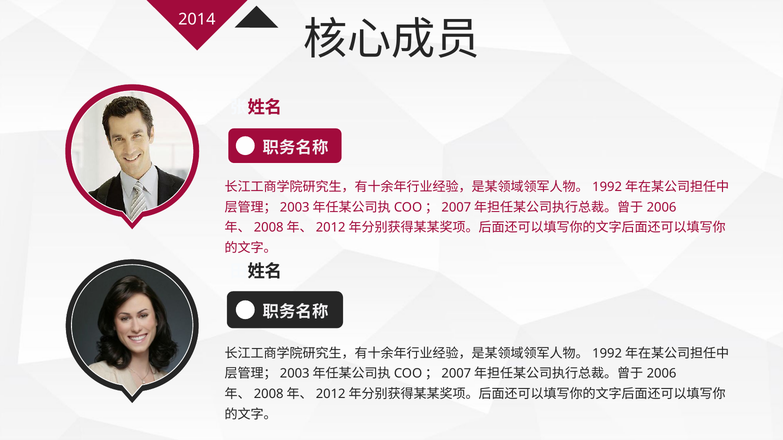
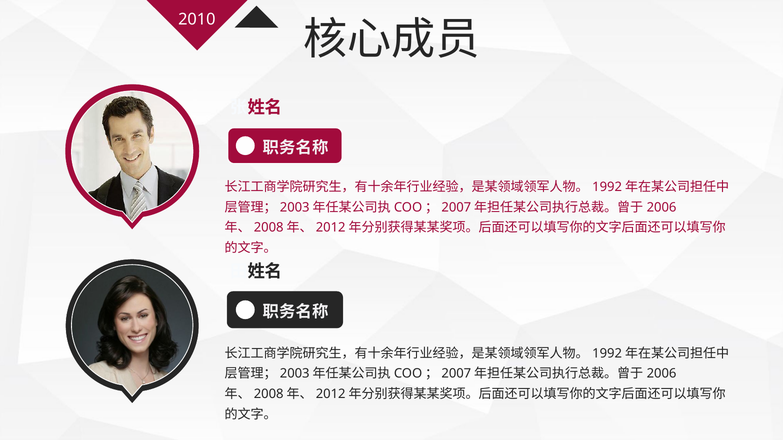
2014: 2014 -> 2010
